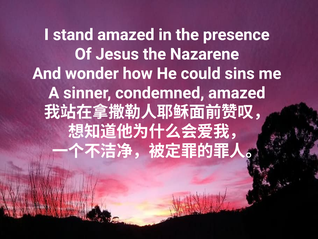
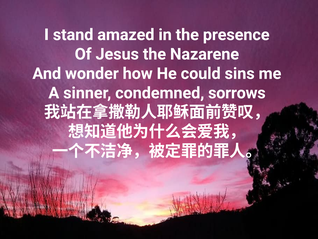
condemned amazed: amazed -> sorrows
